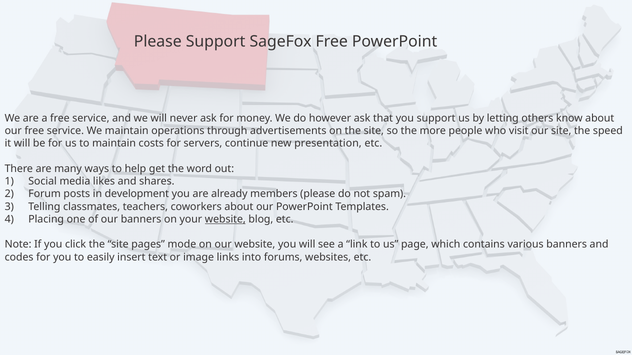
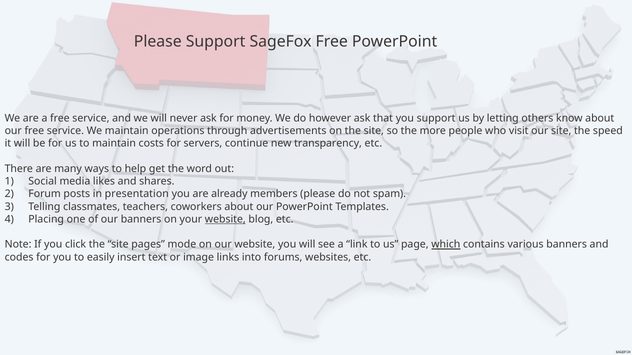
presentation: presentation -> transparency
development: development -> presentation
which underline: none -> present
